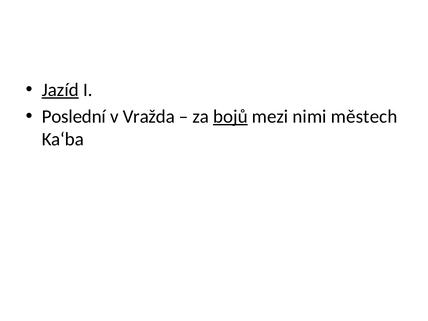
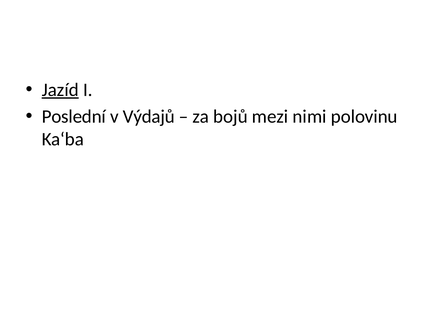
Vražda: Vražda -> Výdajů
bojů underline: present -> none
městech: městech -> polovinu
